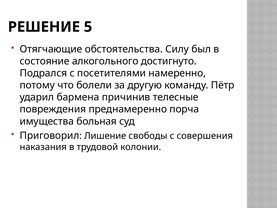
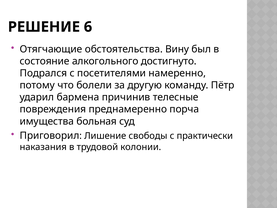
5: 5 -> 6
Силу: Силу -> Вину
совершения: совершения -> практически
